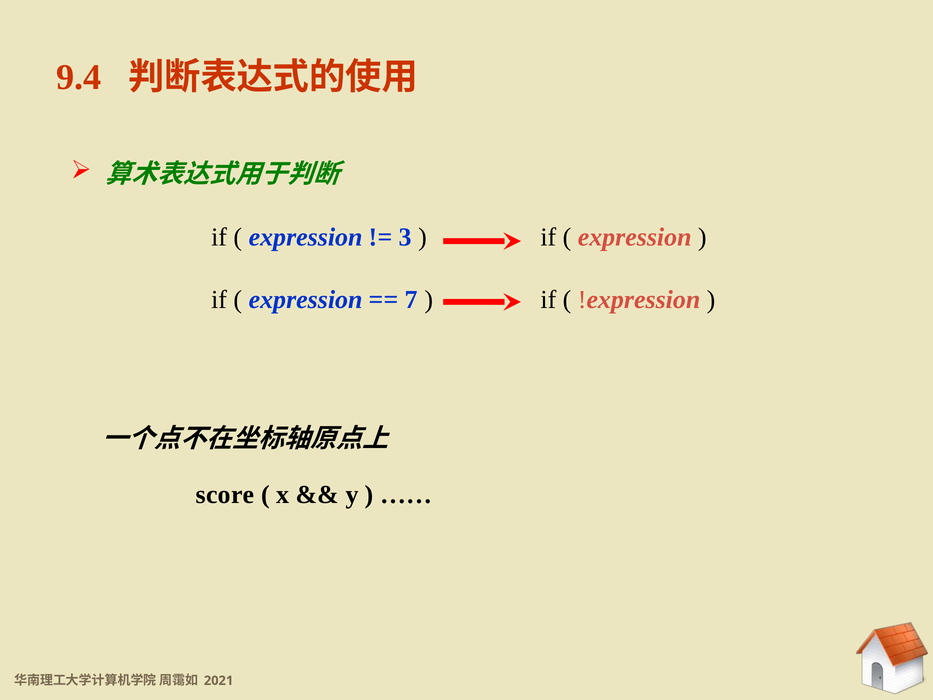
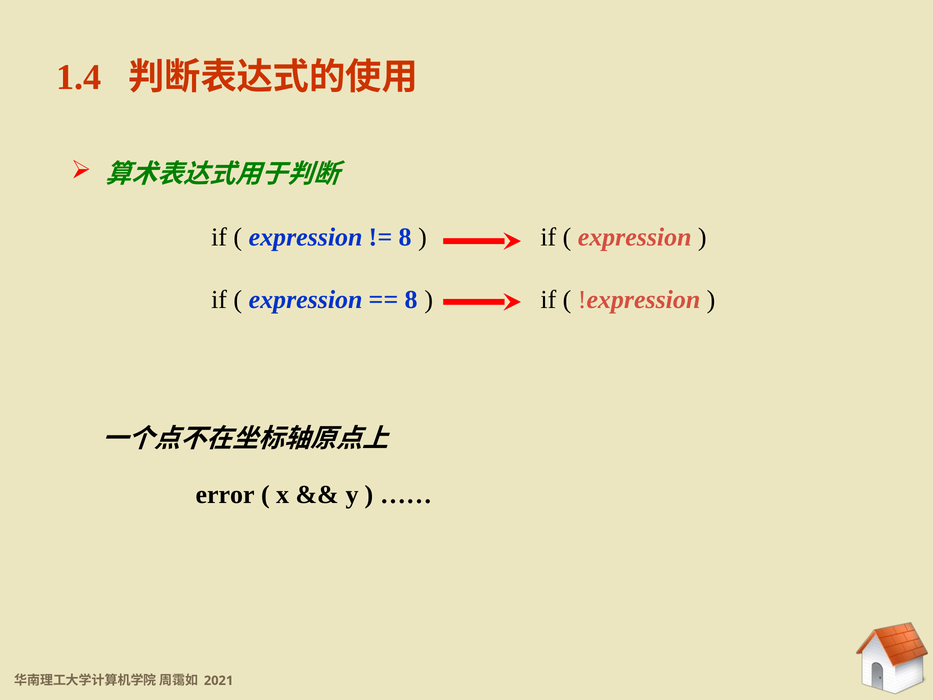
9.4: 9.4 -> 1.4
3 at (405, 237): 3 -> 8
7 at (411, 299): 7 -> 8
score: score -> error
